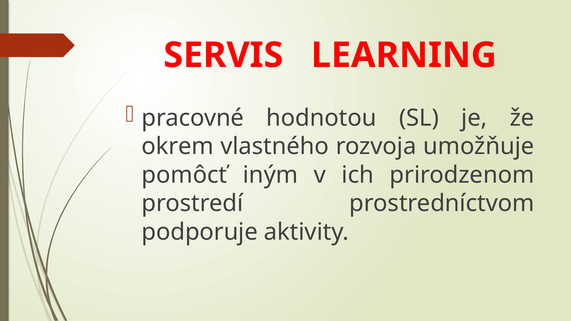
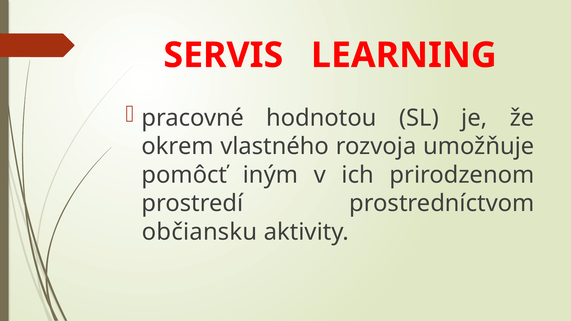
podporuje: podporuje -> občiansku
